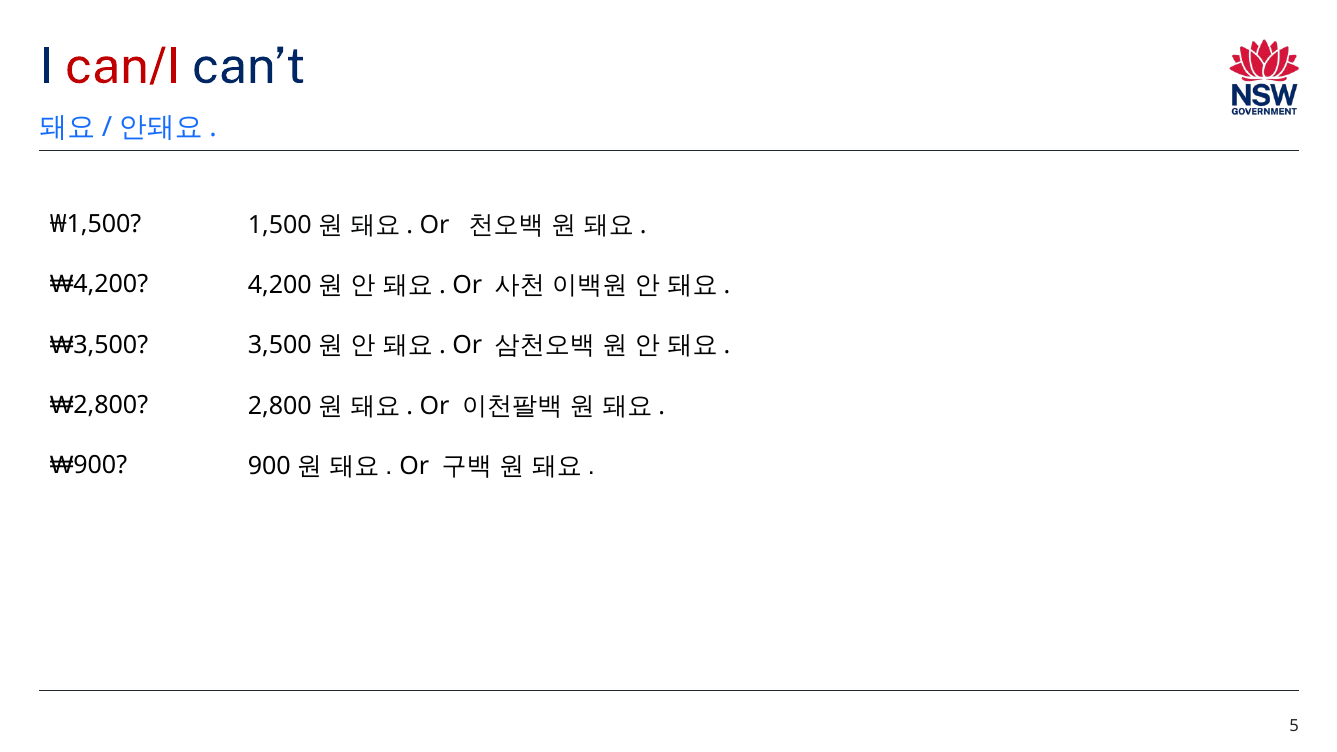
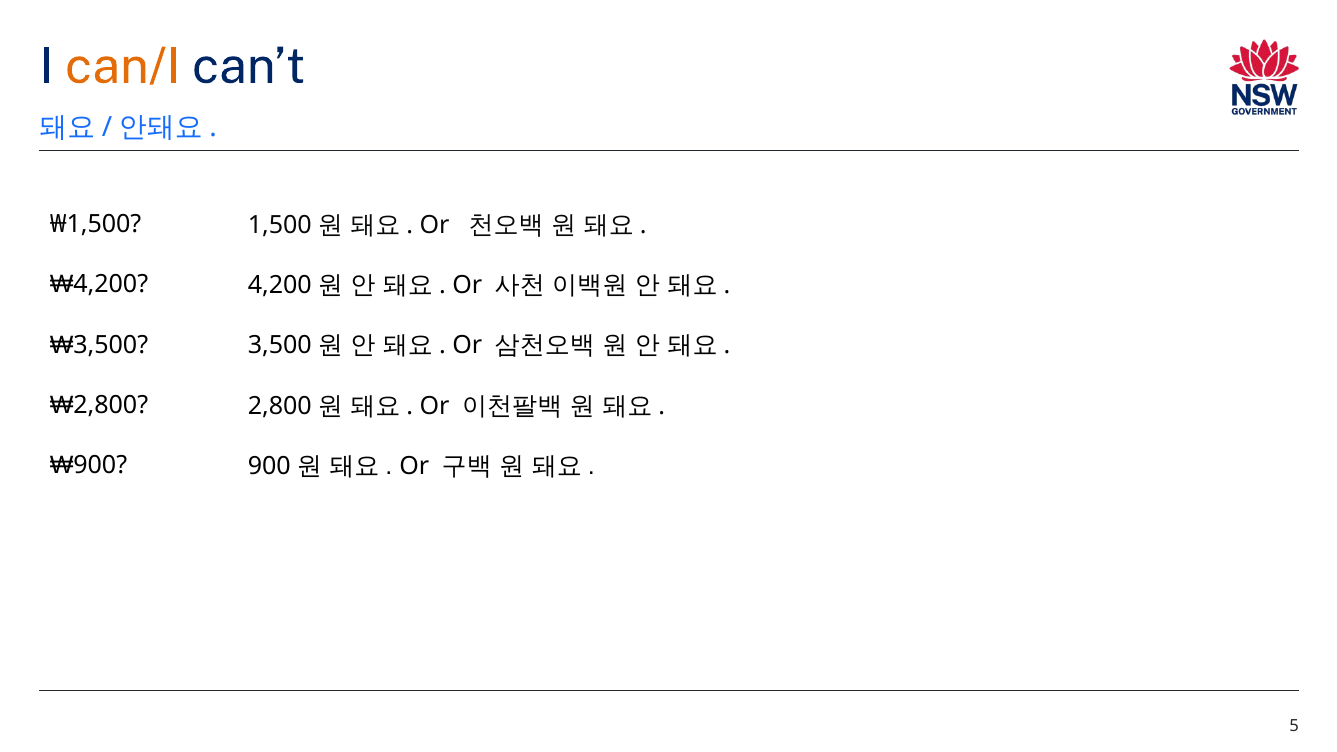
can/I colour: red -> orange
